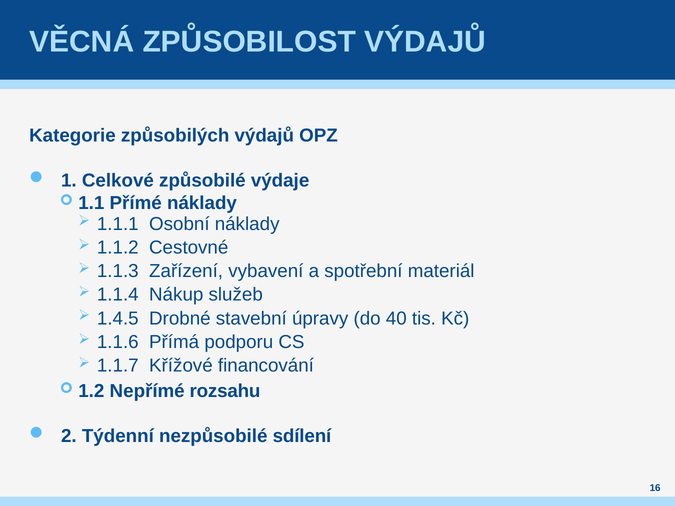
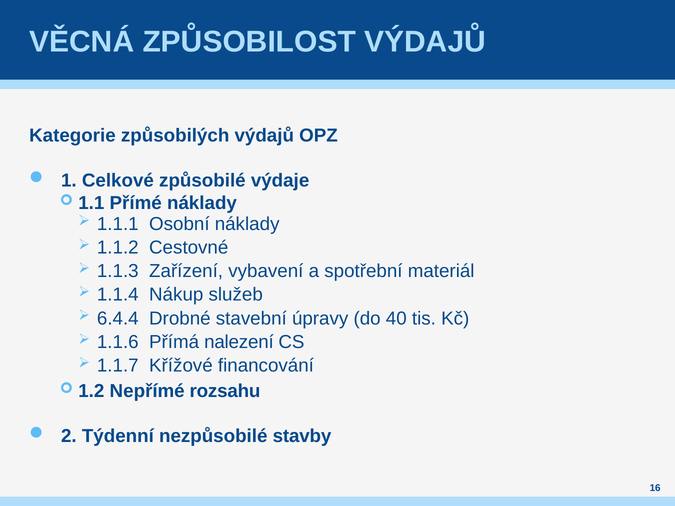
1.4.5: 1.4.5 -> 6.4.4
podporu: podporu -> nalezení
sdílení: sdílení -> stavby
